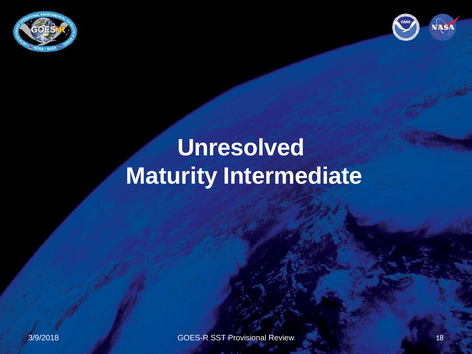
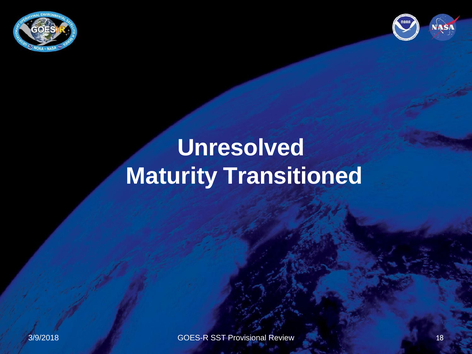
Intermediate: Intermediate -> Transitioned
